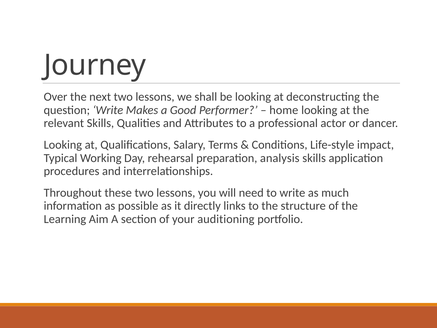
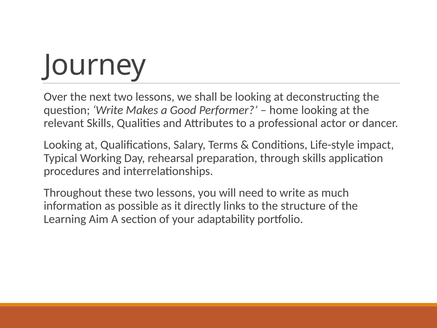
analysis: analysis -> through
auditioning: auditioning -> adaptability
